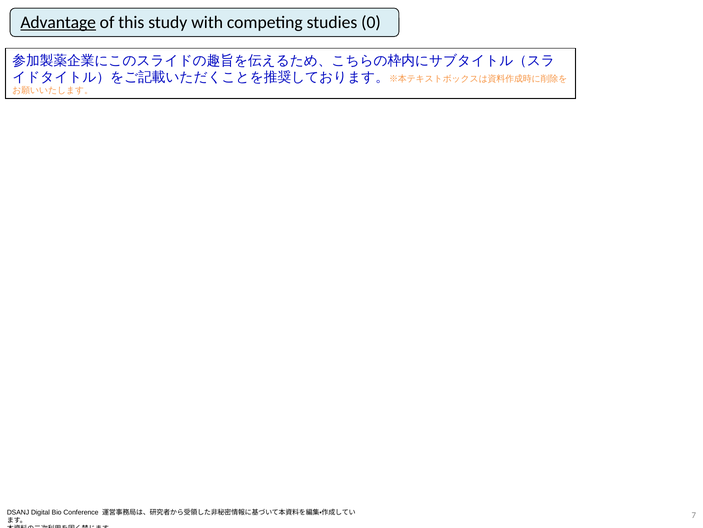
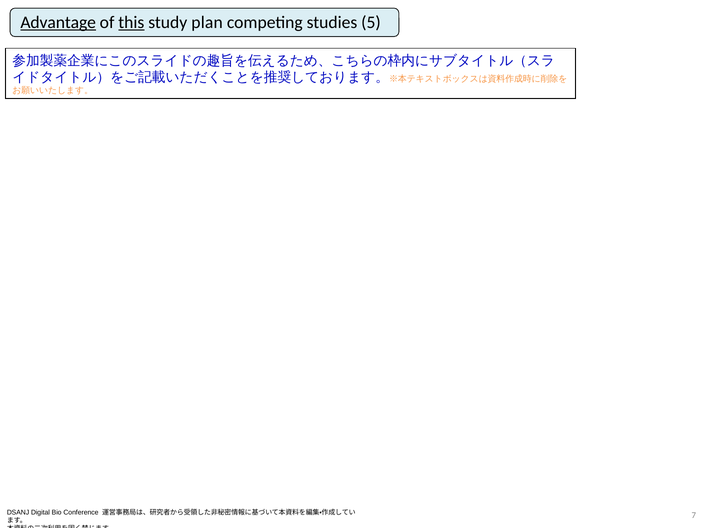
this underline: none -> present
with: with -> plan
0: 0 -> 5
